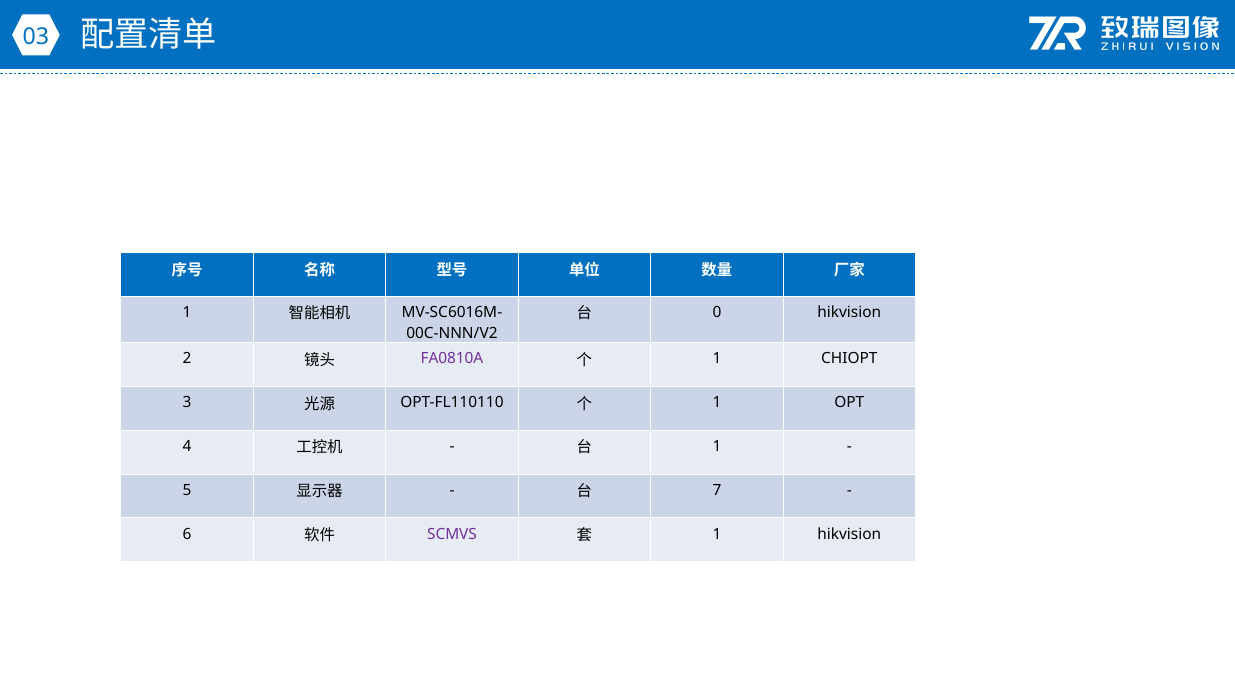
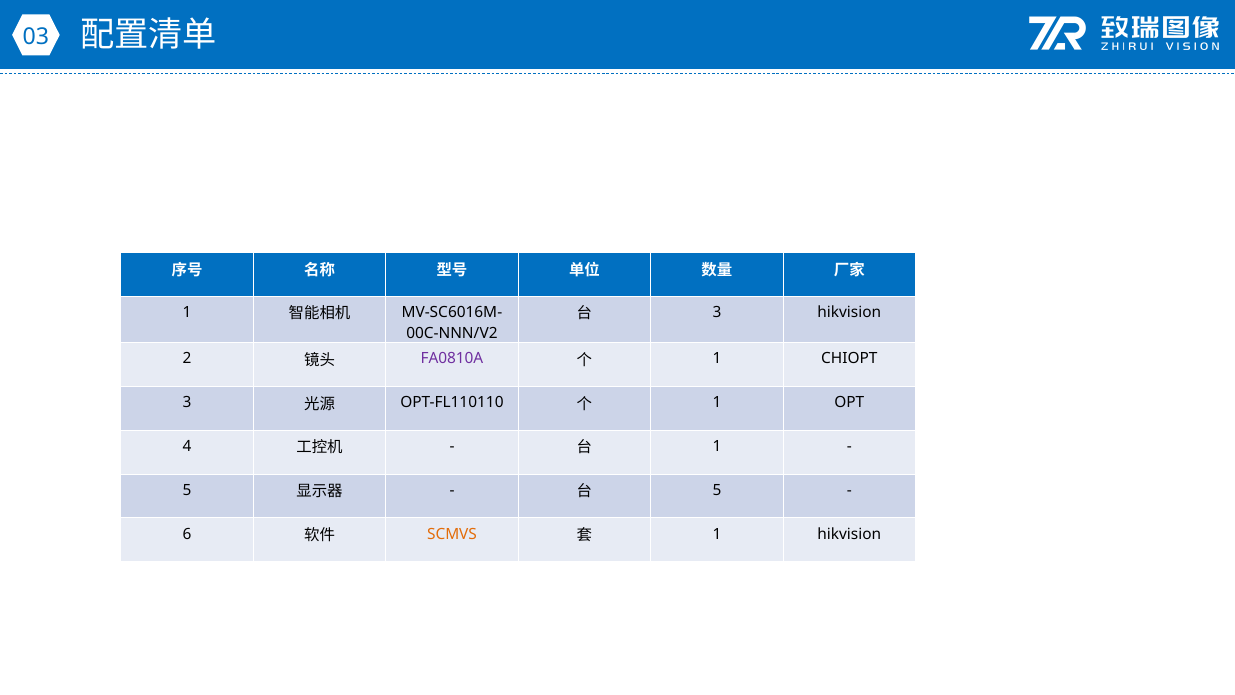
0 at (717, 312): 0 -> 3
7 at (717, 490): 7 -> 5
SCMVS colour: purple -> orange
